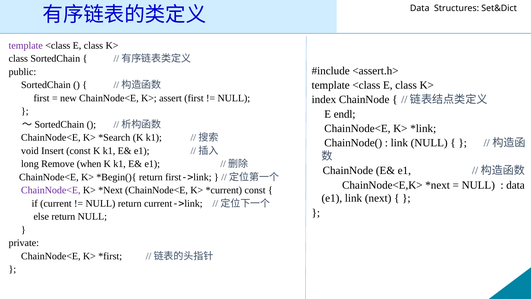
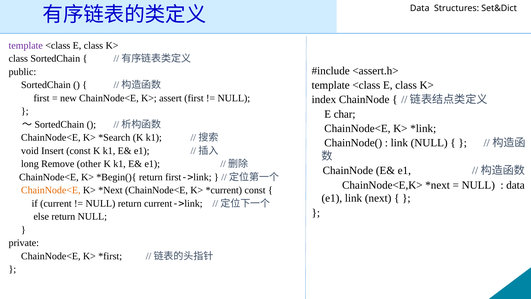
endl: endl -> char
when: when -> other
ChainNode<E at (51, 190) colour: purple -> orange
